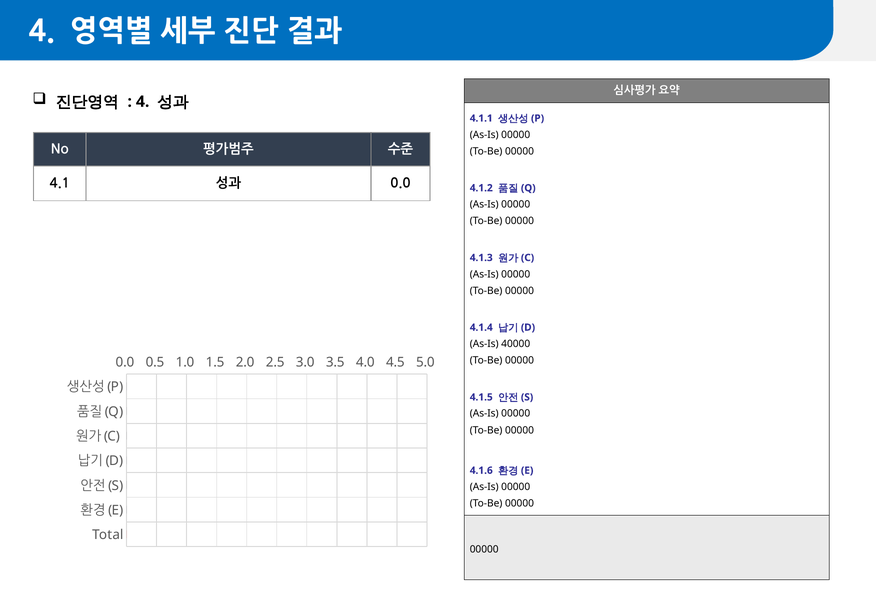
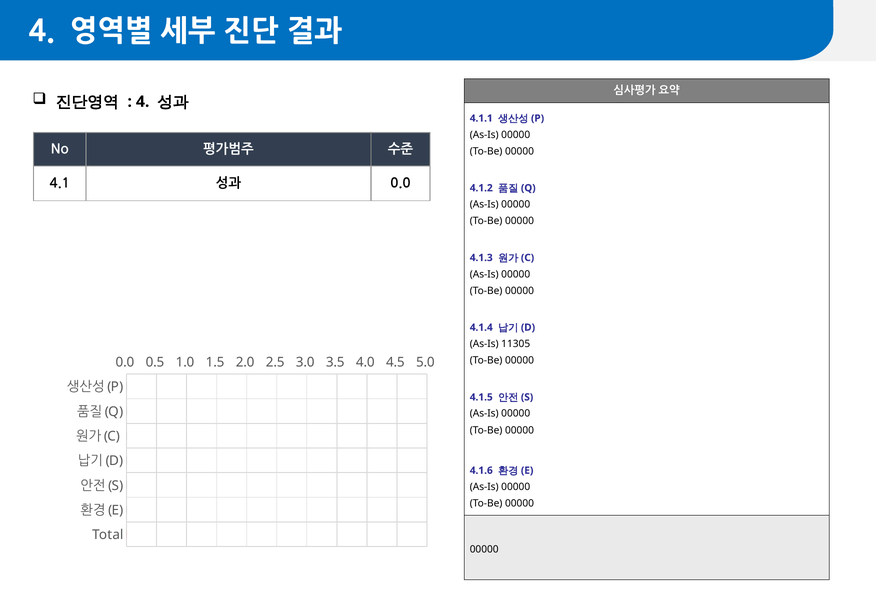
40000: 40000 -> 11305
